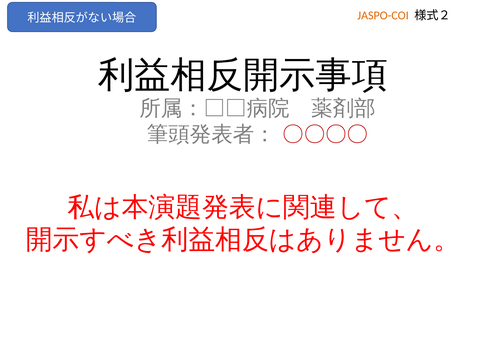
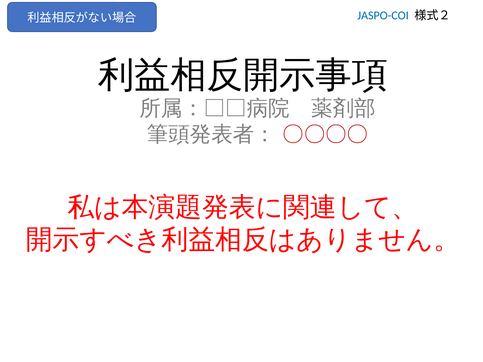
JASPO-COI colour: orange -> blue
